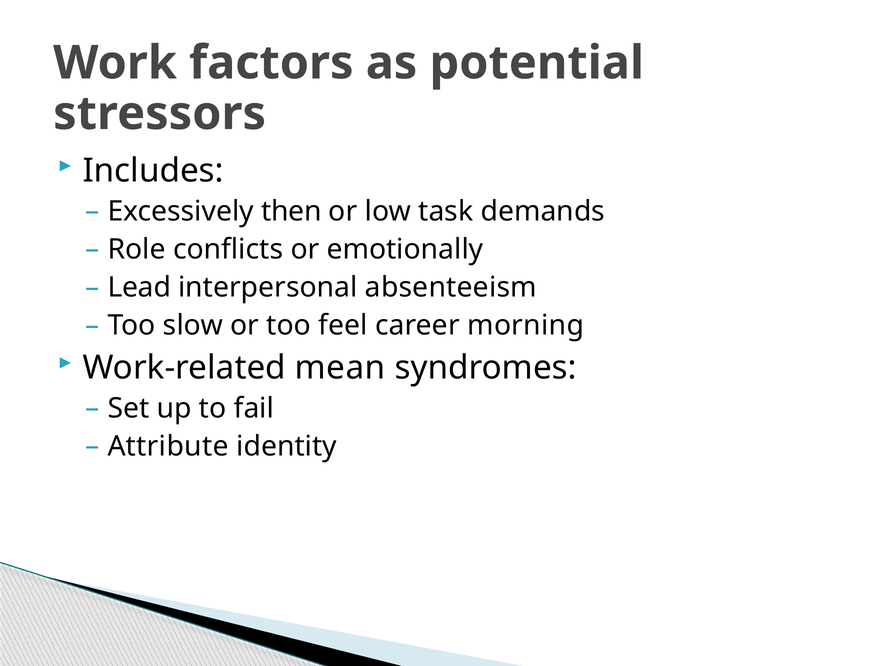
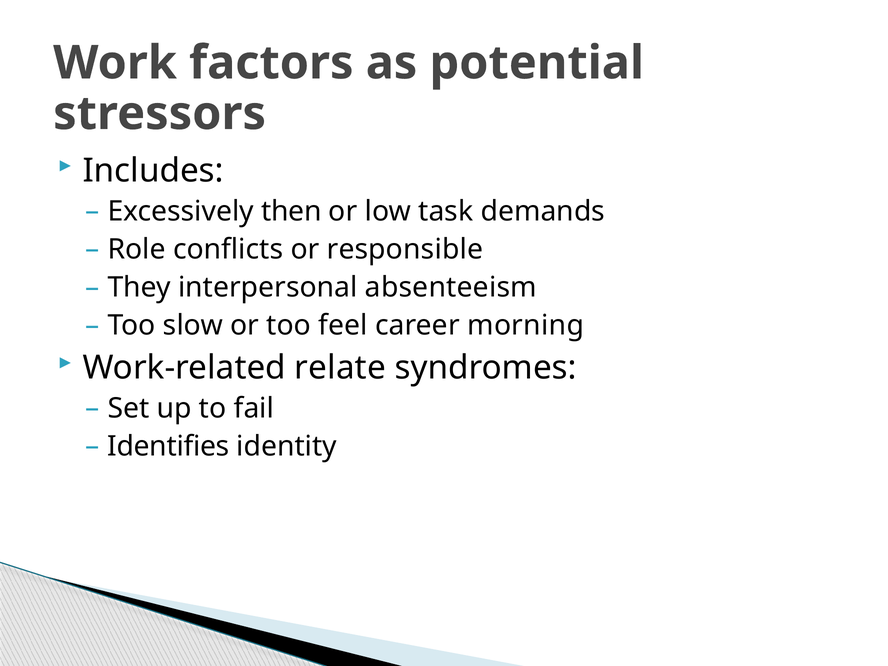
emotionally: emotionally -> responsible
Lead: Lead -> They
mean: mean -> relate
Attribute: Attribute -> Identifies
